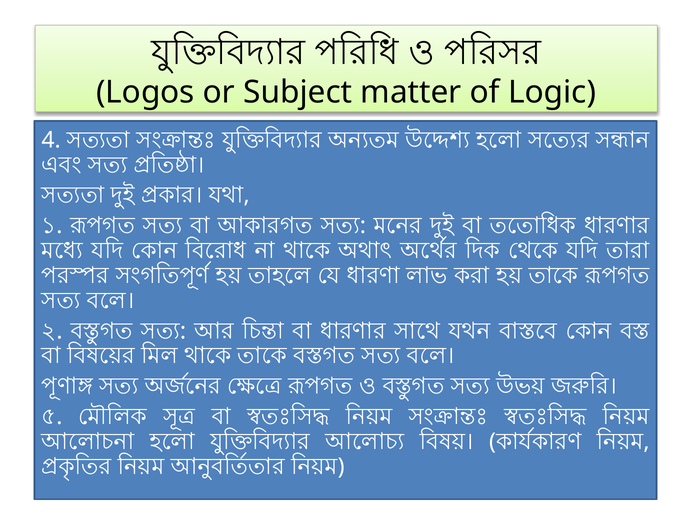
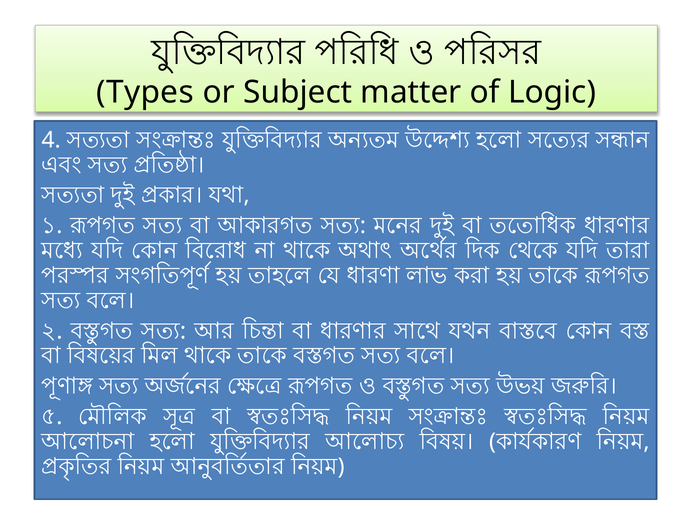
Logos: Logos -> Types
